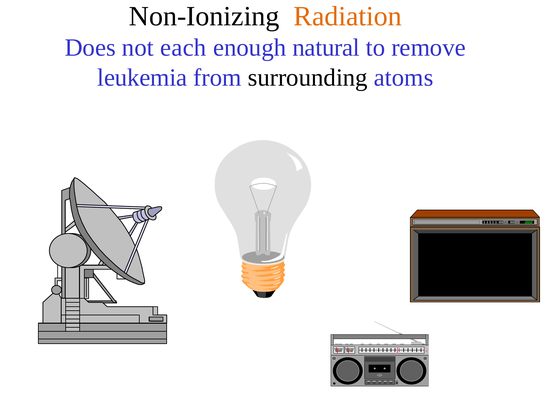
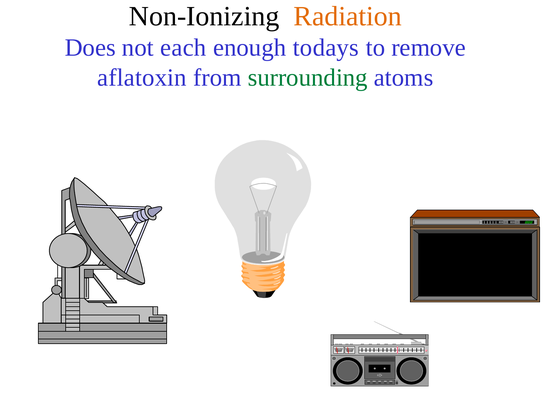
natural: natural -> todays
leukemia: leukemia -> aflatoxin
surrounding colour: black -> green
